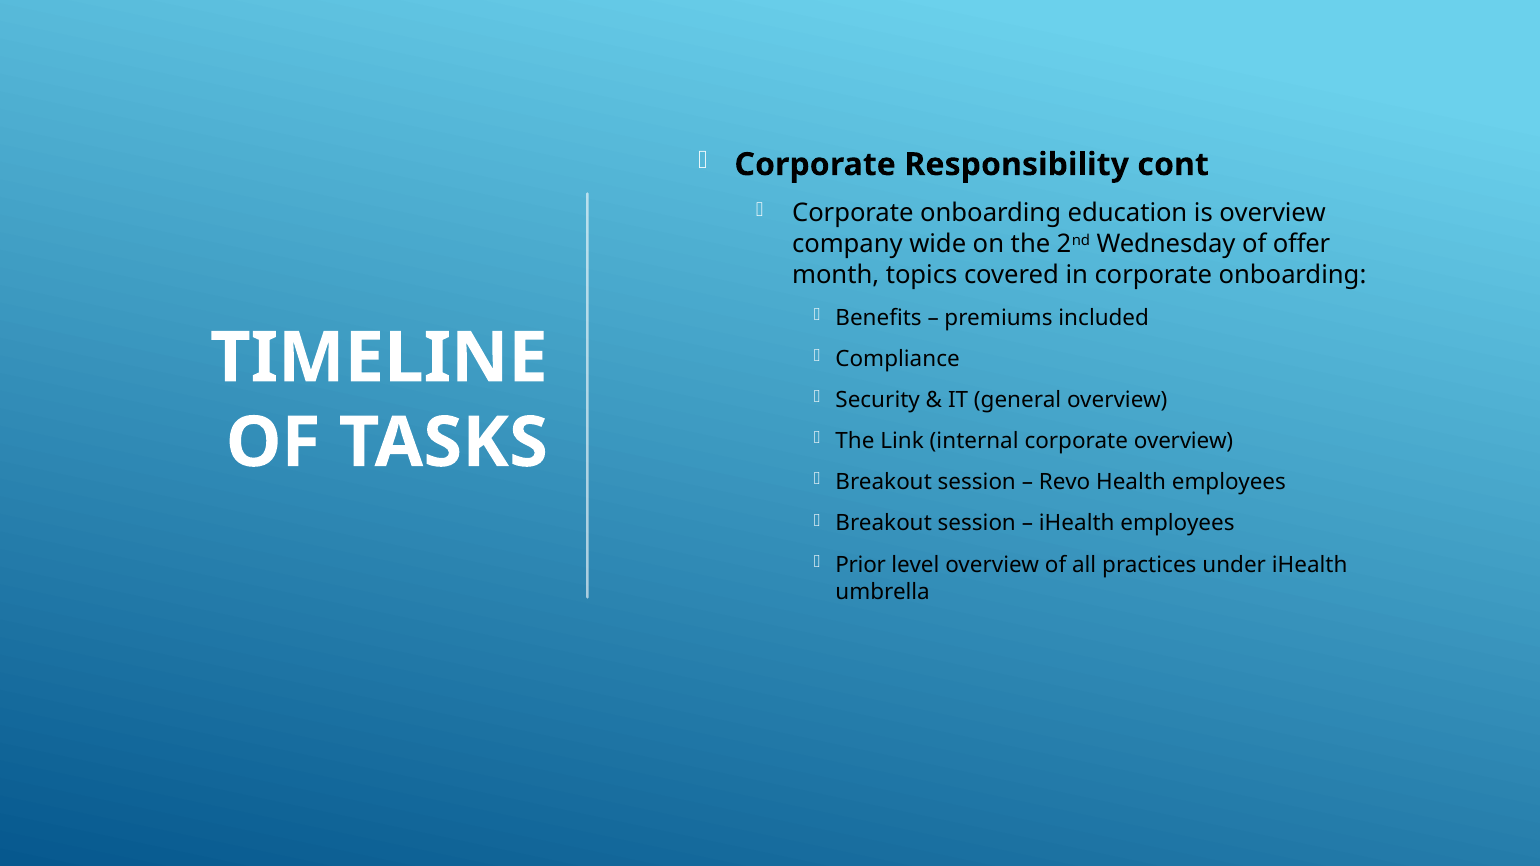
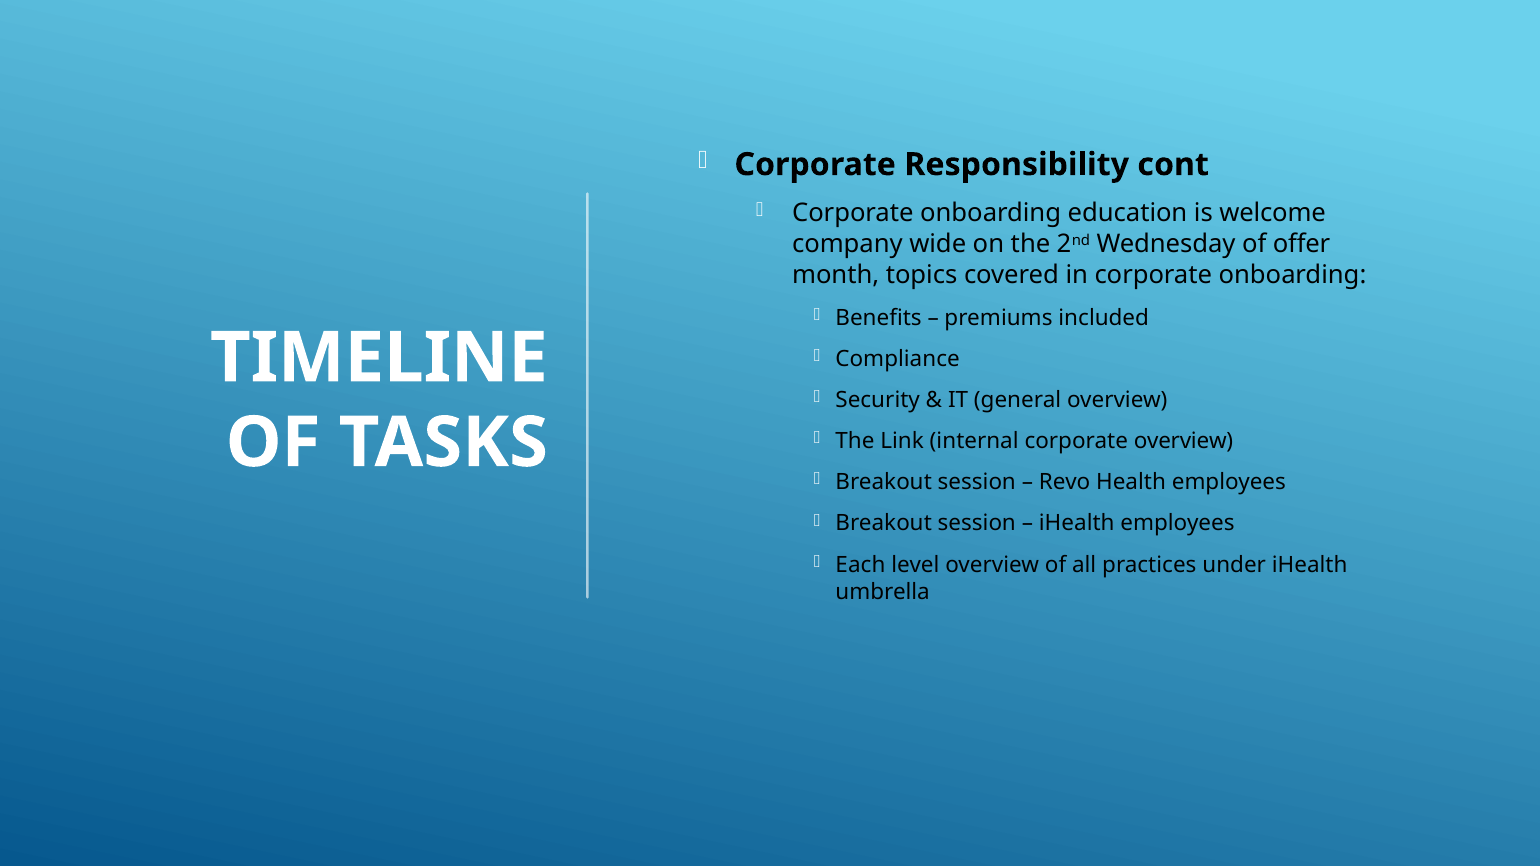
is overview: overview -> welcome
Prior: Prior -> Each
